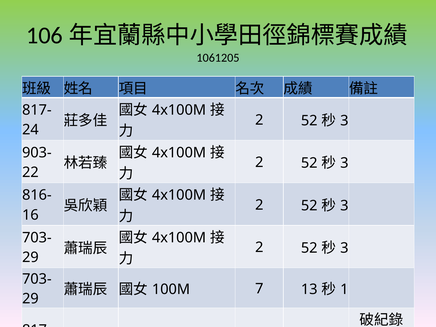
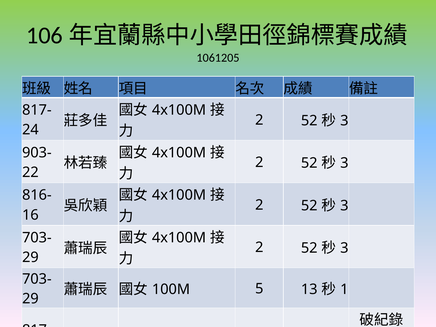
7 at (259, 289): 7 -> 5
